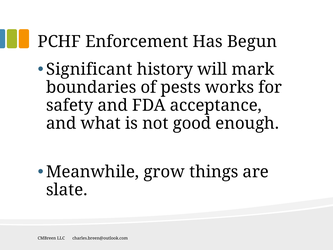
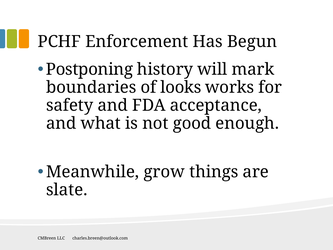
Significant: Significant -> Postponing
pests: pests -> looks
